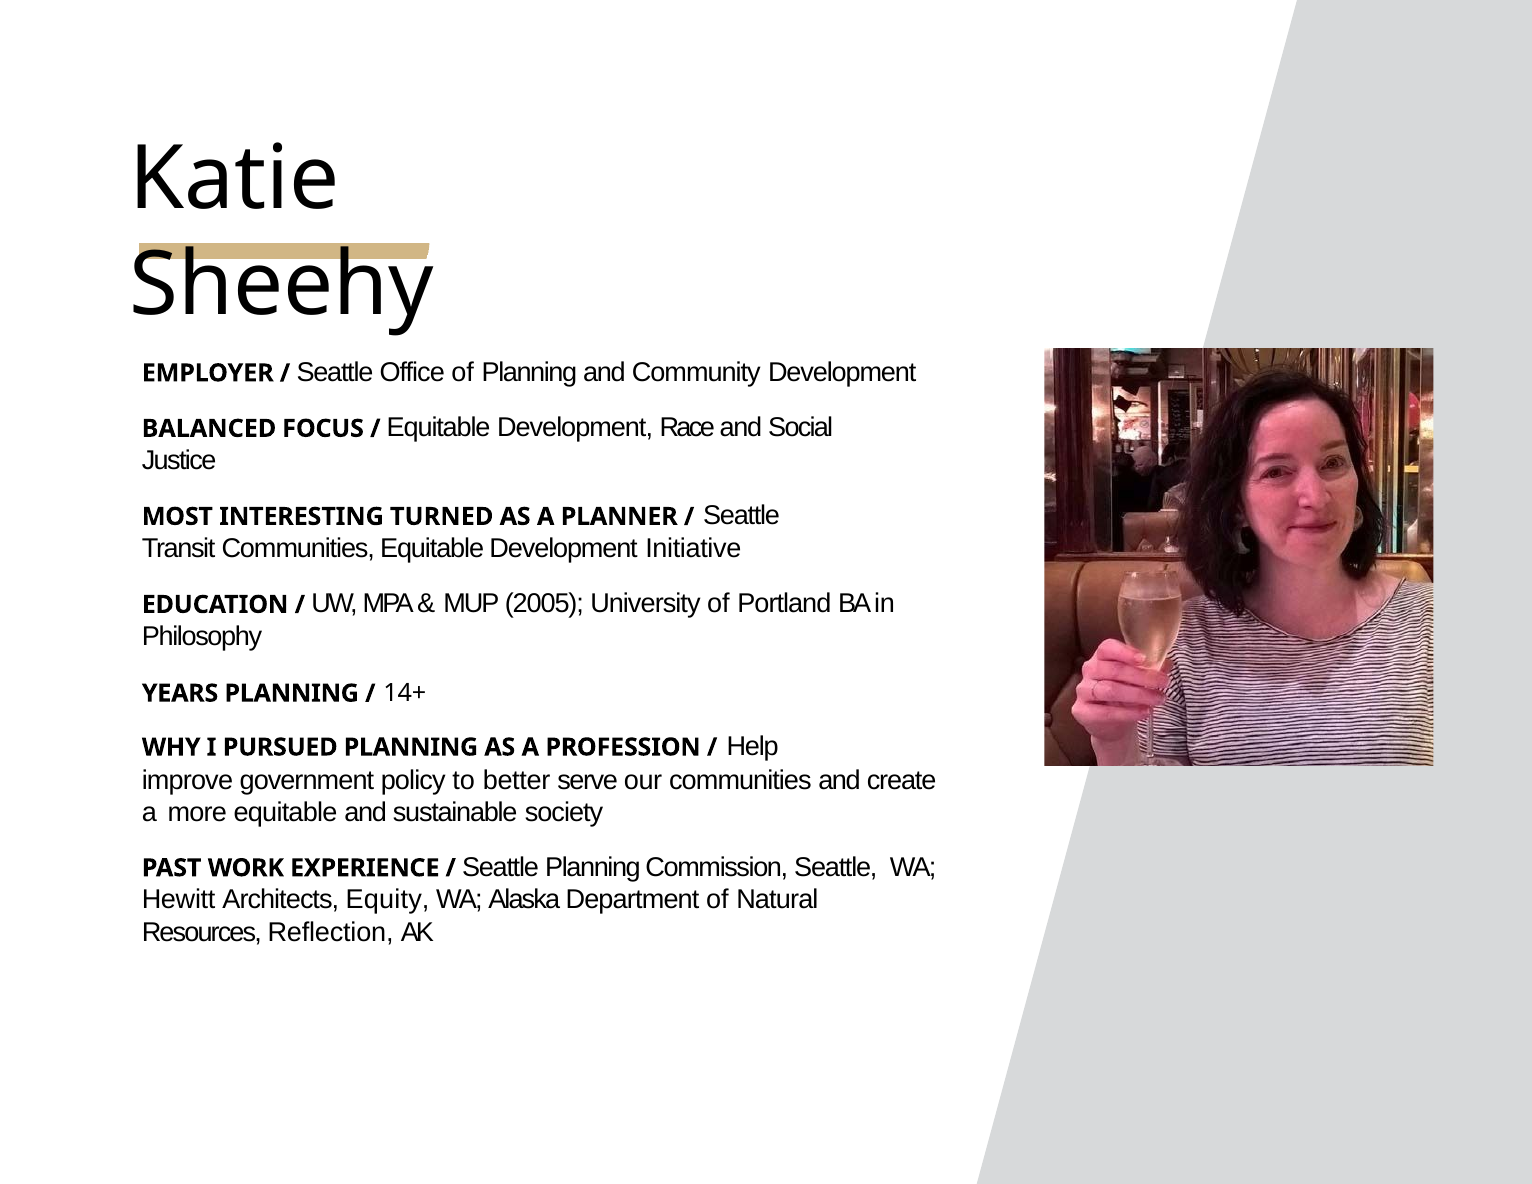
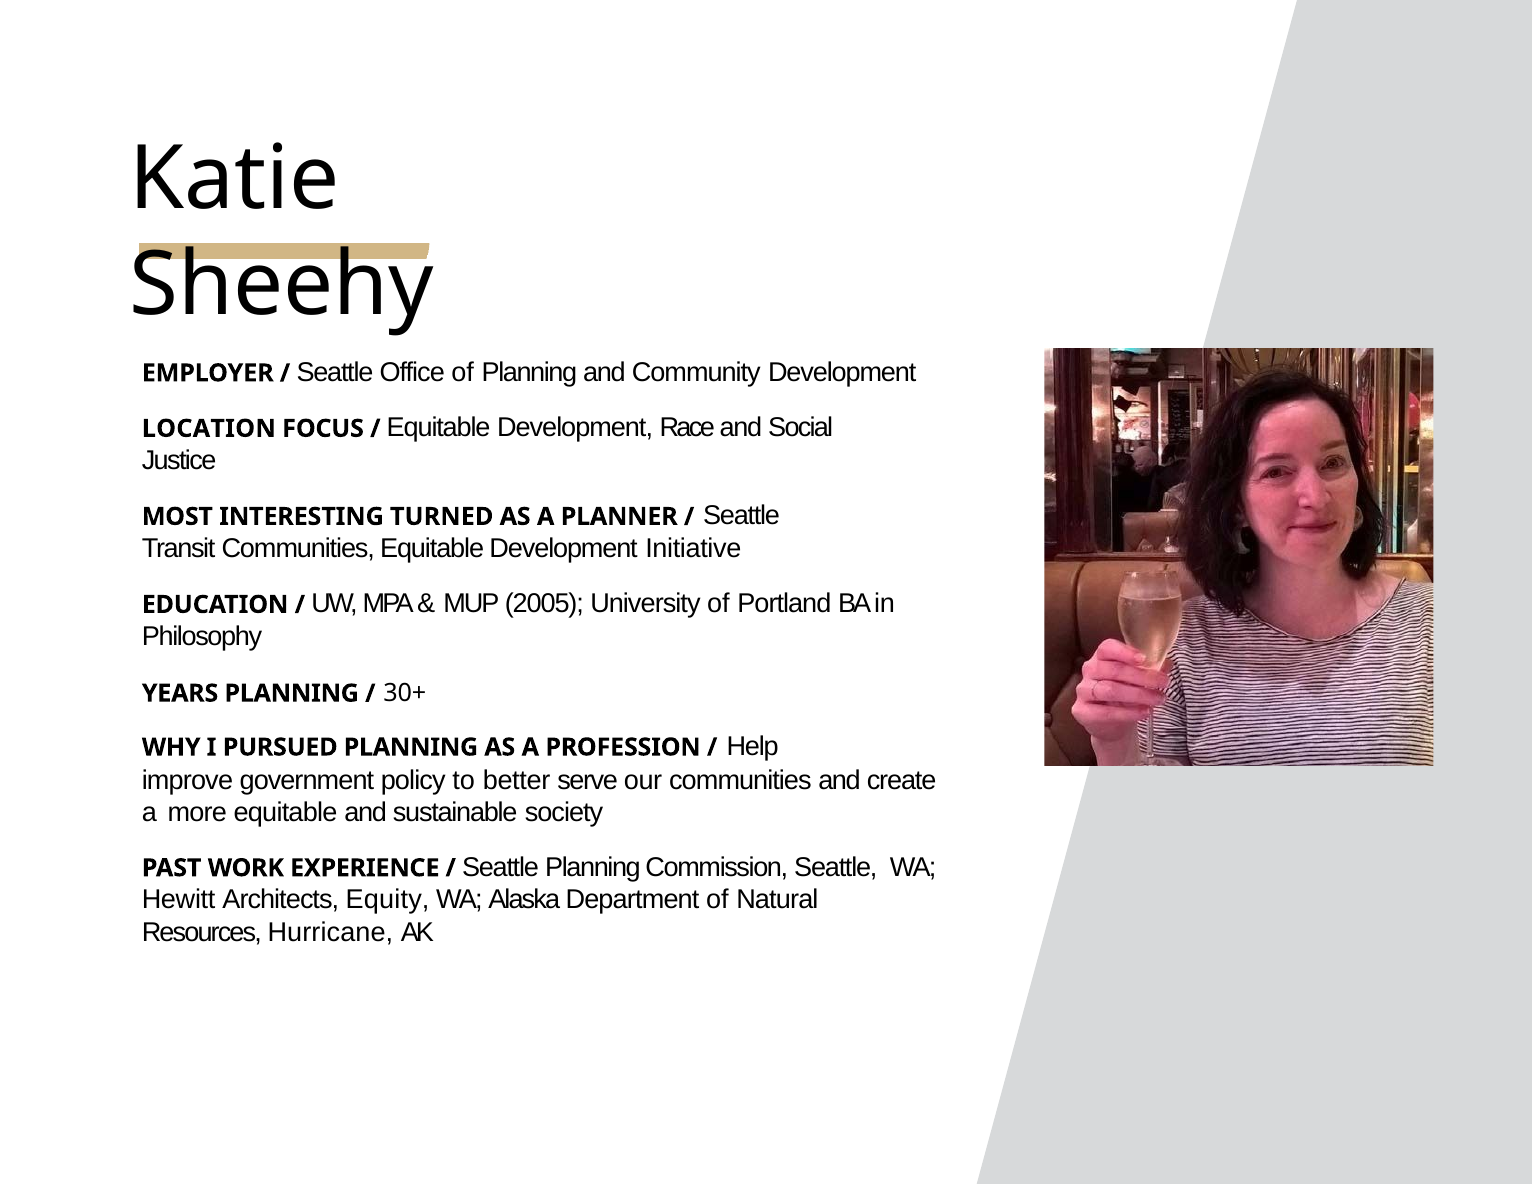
BALANCED: BALANCED -> LOCATION
14+: 14+ -> 30+
Reflection: Reflection -> Hurricane
